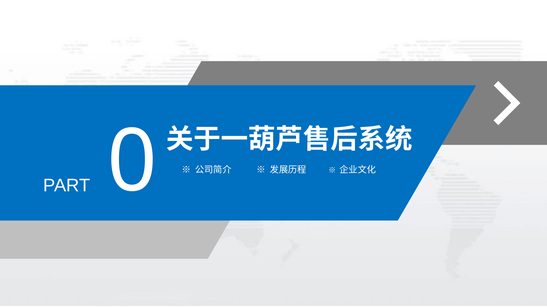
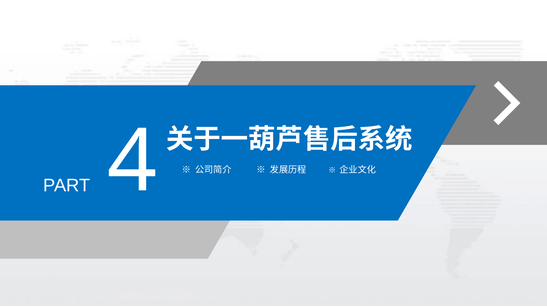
0: 0 -> 4
